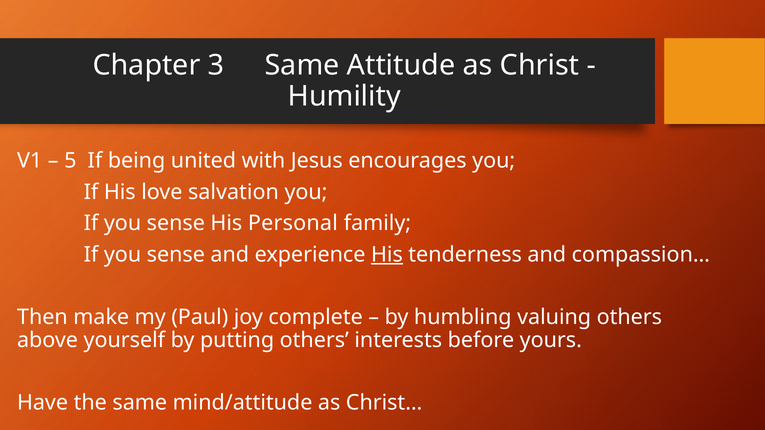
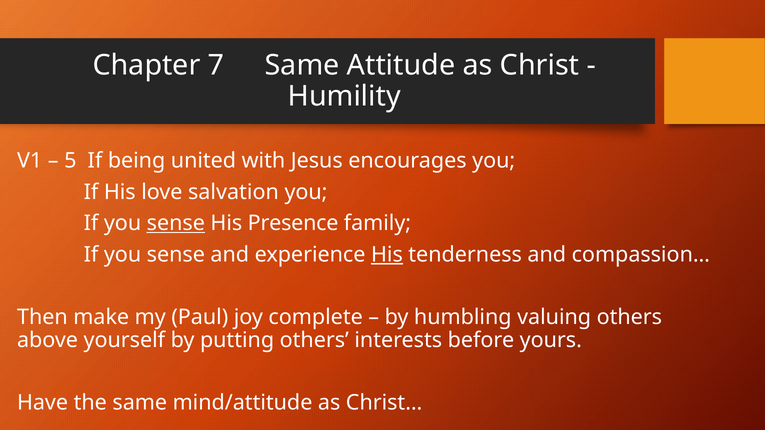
3: 3 -> 7
sense at (176, 223) underline: none -> present
Personal: Personal -> Presence
